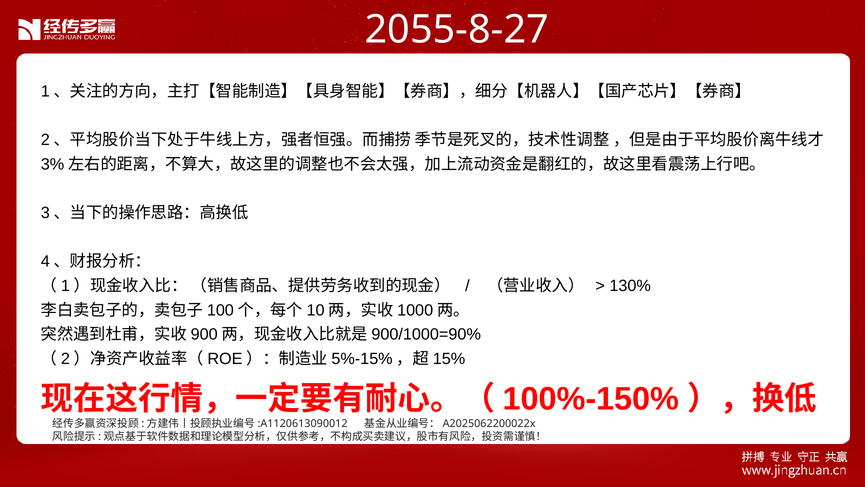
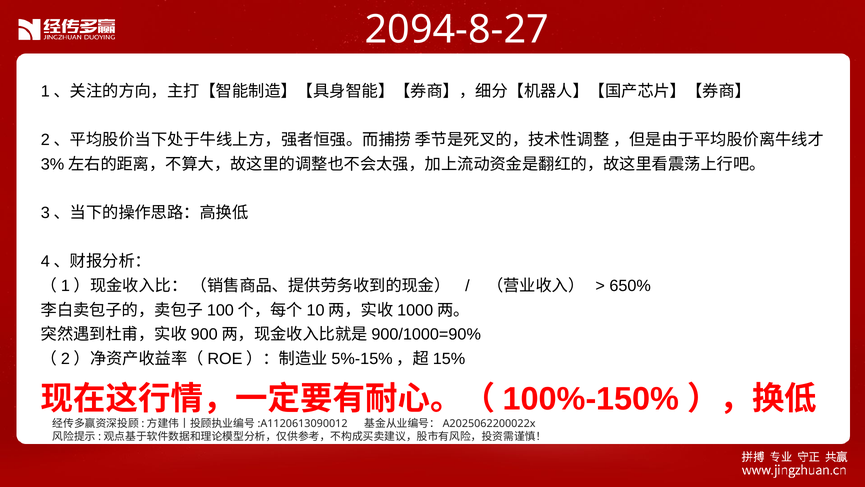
2055-8-27: 2055-8-27 -> 2094-8-27
130%: 130% -> 650%
